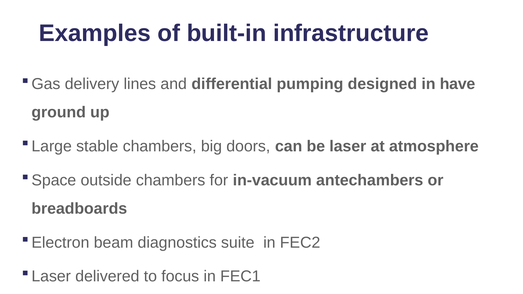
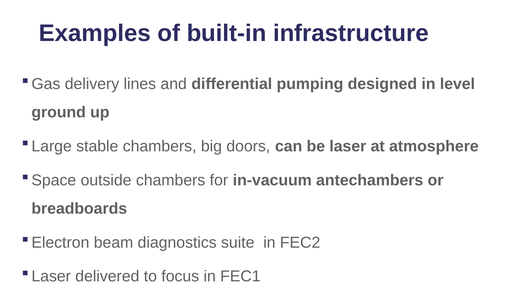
have: have -> level
